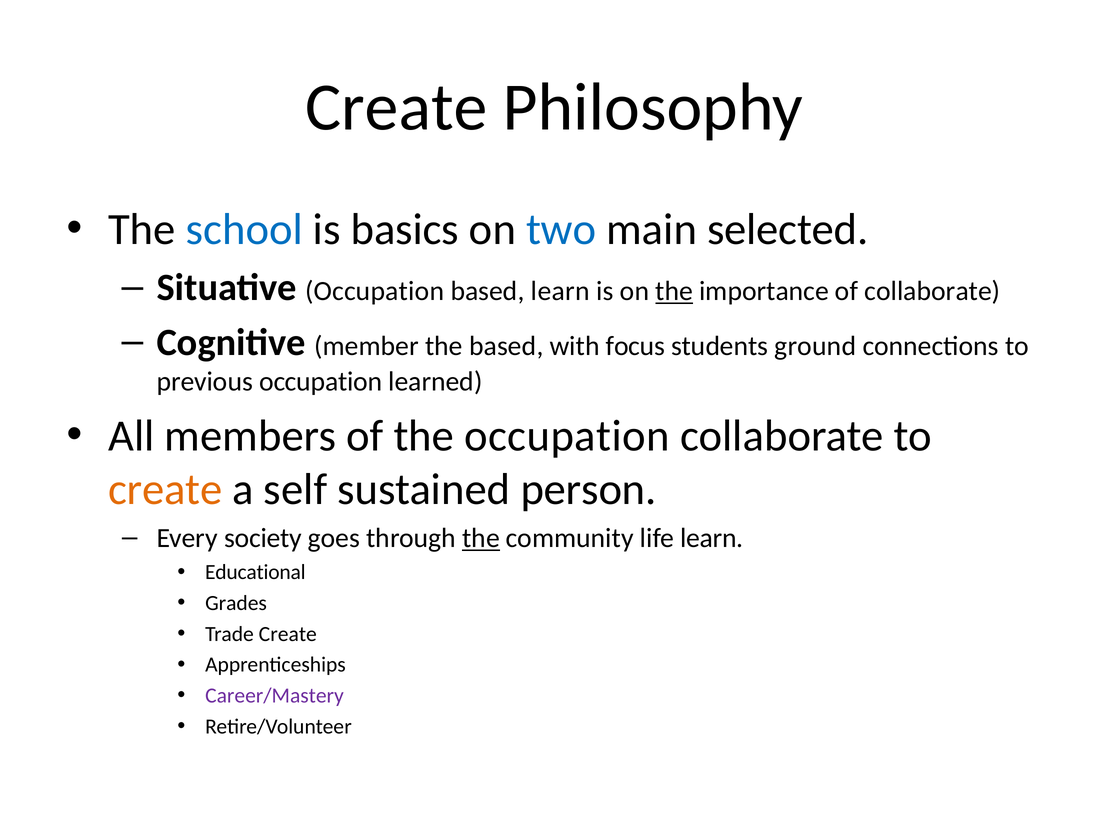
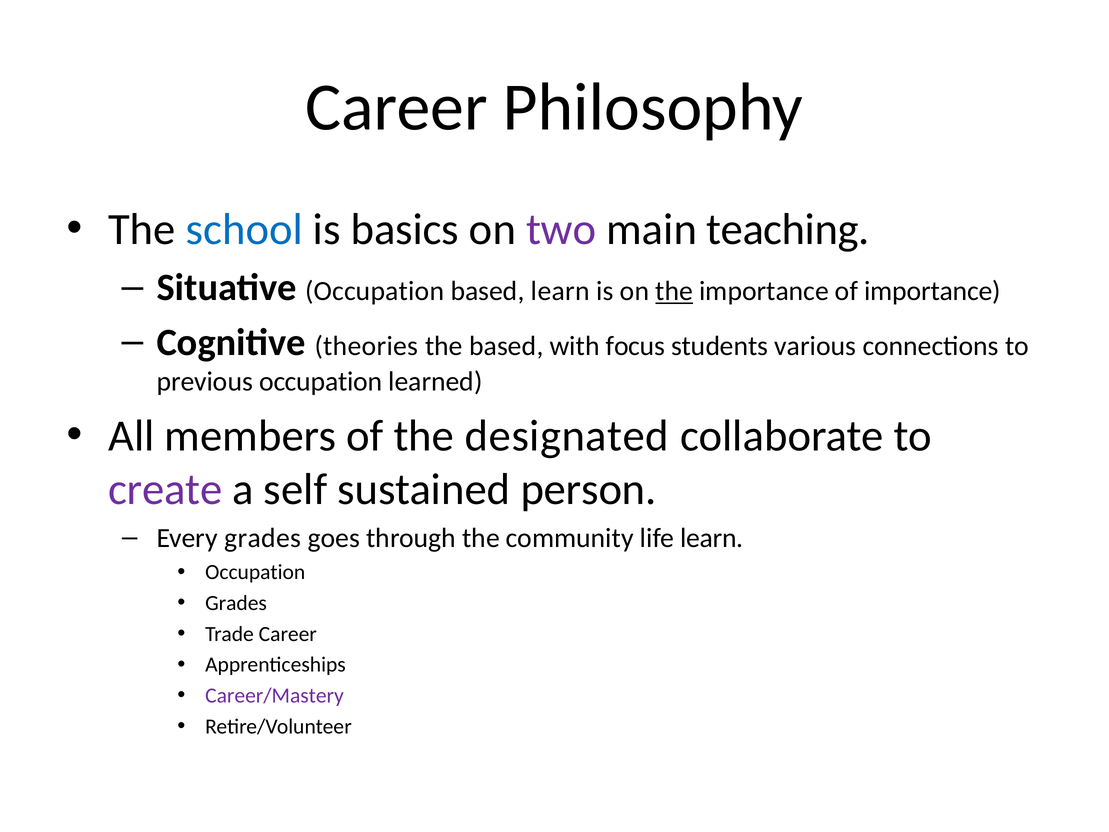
Create at (396, 107): Create -> Career
two colour: blue -> purple
selected: selected -> teaching
of collaborate: collaborate -> importance
member: member -> theories
ground: ground -> various
the occupation: occupation -> designated
create at (165, 490) colour: orange -> purple
Every society: society -> grades
the at (481, 538) underline: present -> none
Educational at (255, 572): Educational -> Occupation
Trade Create: Create -> Career
